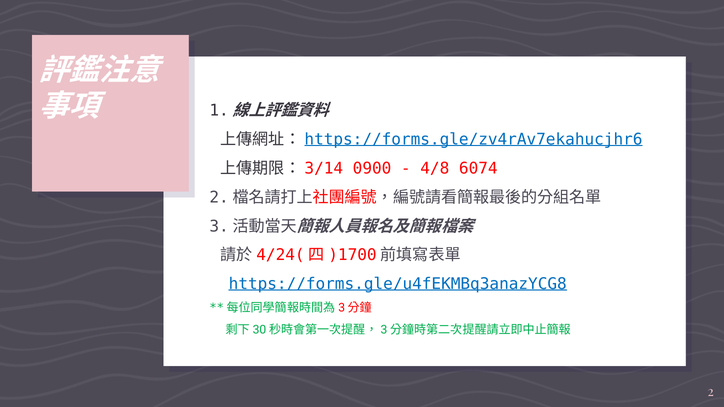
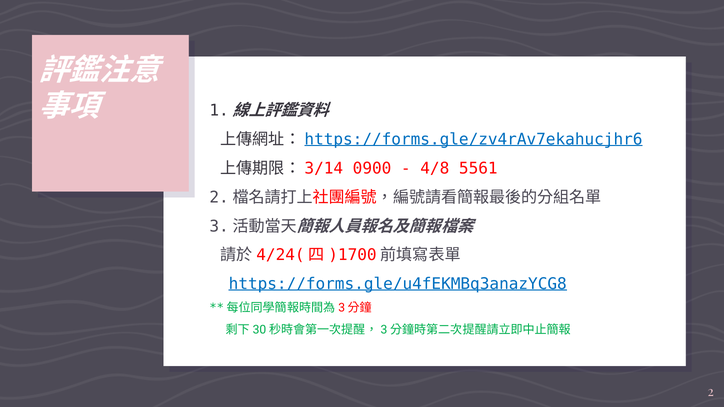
6074: 6074 -> 5561
